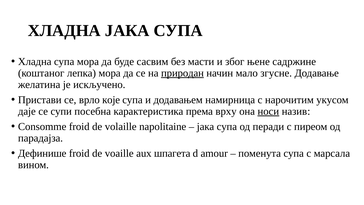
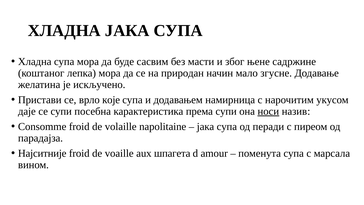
природан underline: present -> none
према врху: врху -> супи
Дефинише: Дефинише -> Најситније
